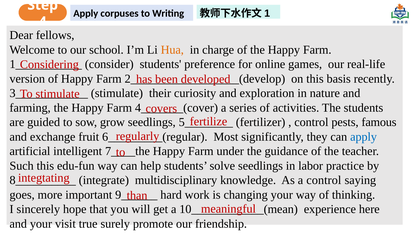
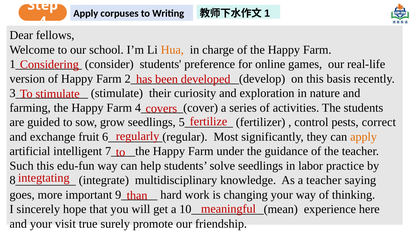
famous: famous -> correct
apply at (364, 137) colour: blue -> orange
a control: control -> teacher
